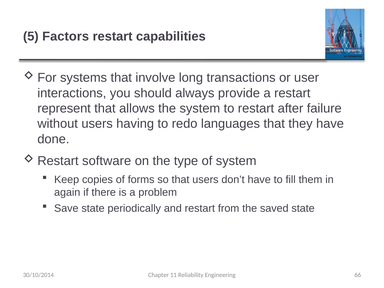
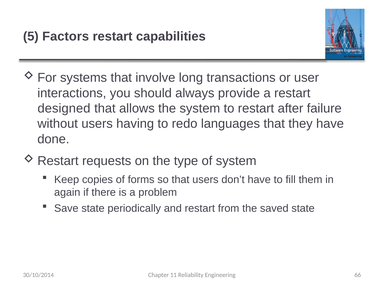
represent: represent -> designed
software: software -> requests
